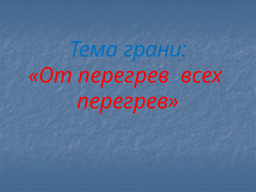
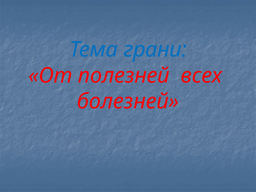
От перегрев: перегрев -> полезней
перегрев at (128, 101): перегрев -> болезней
